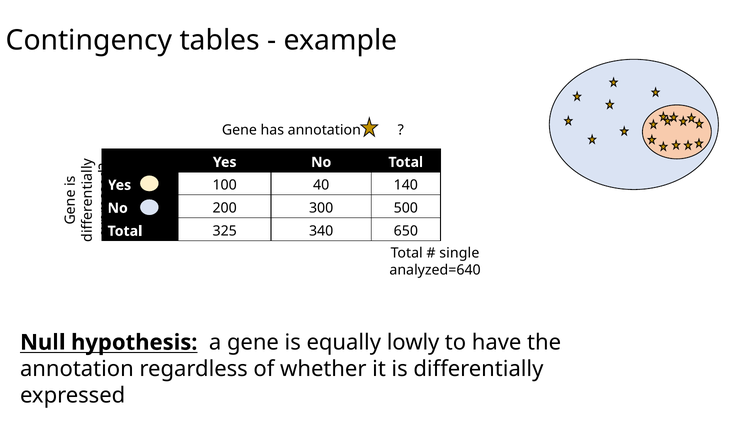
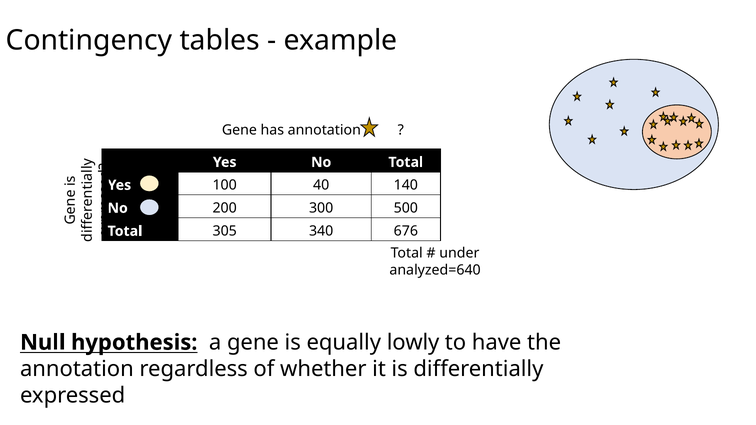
325: 325 -> 305
650: 650 -> 676
single: single -> under
